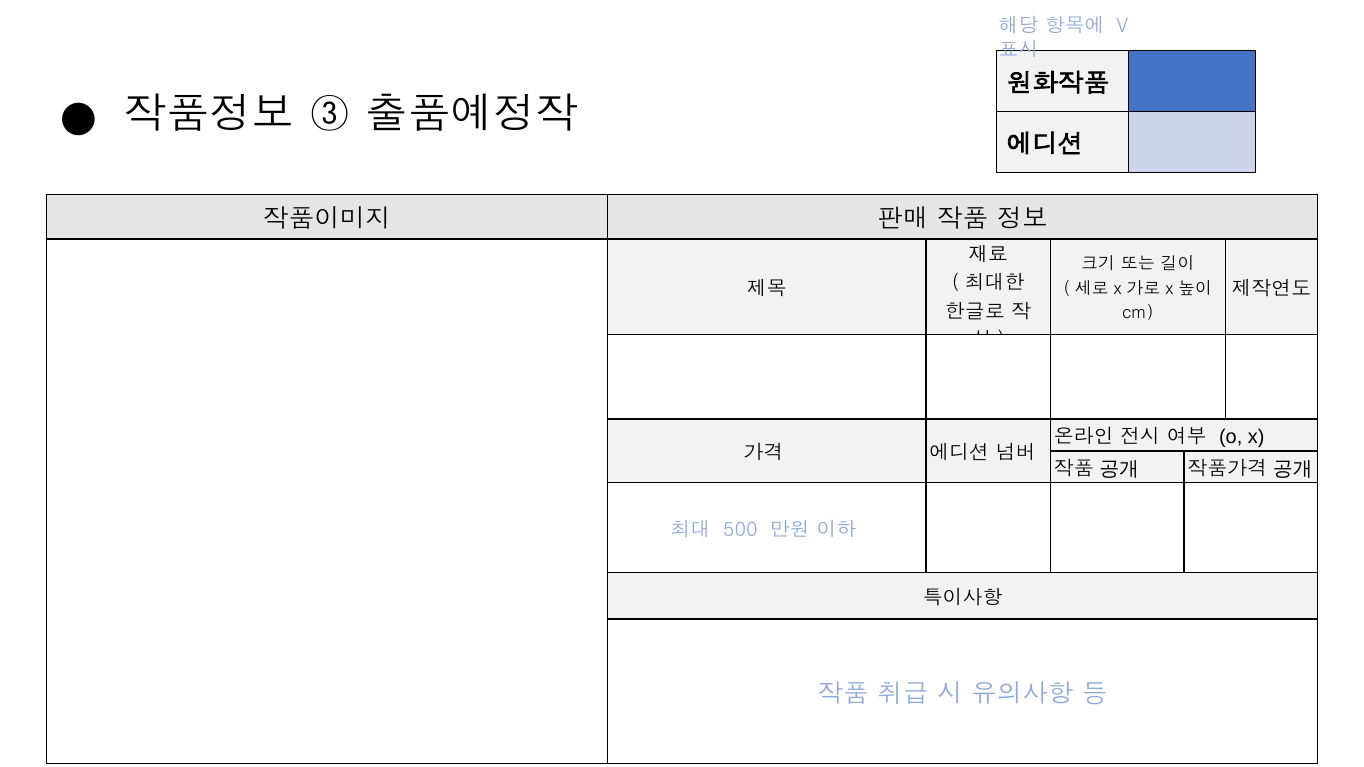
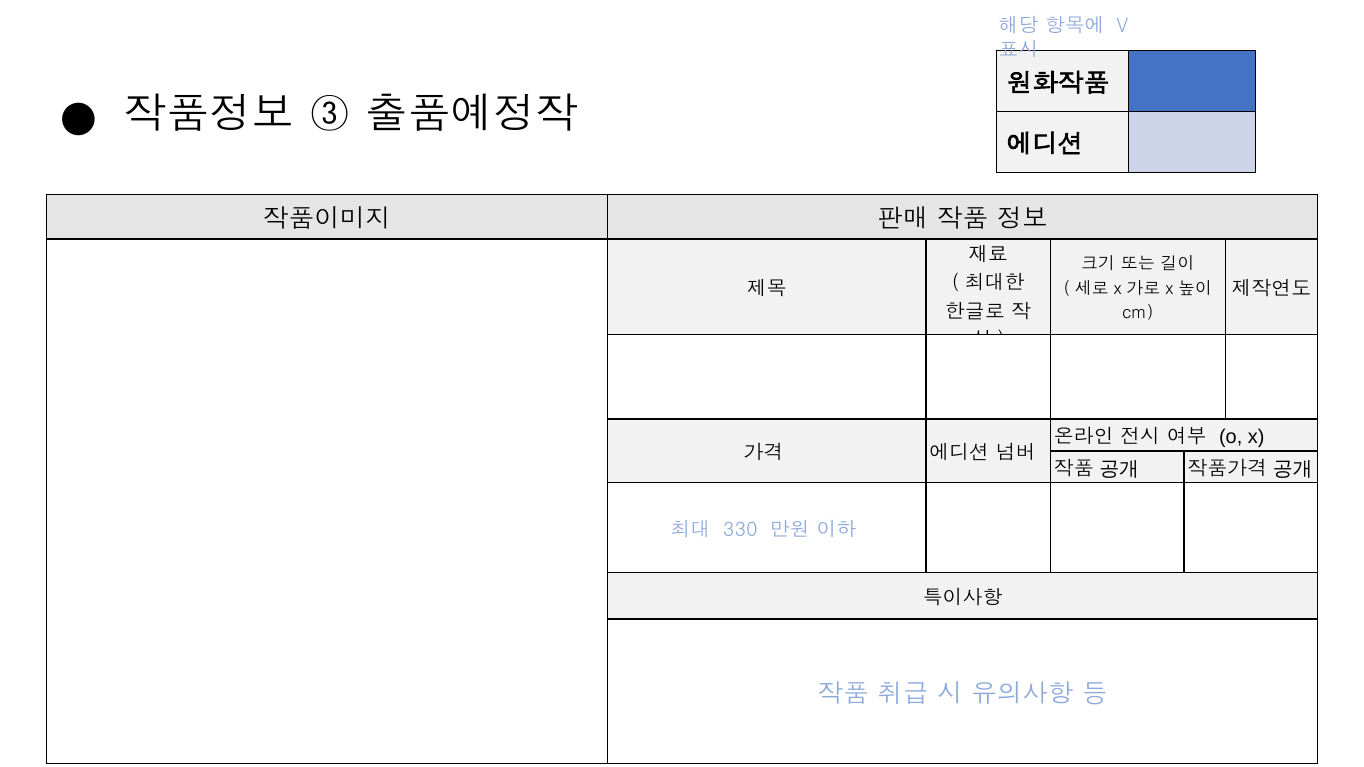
500: 500 -> 330
